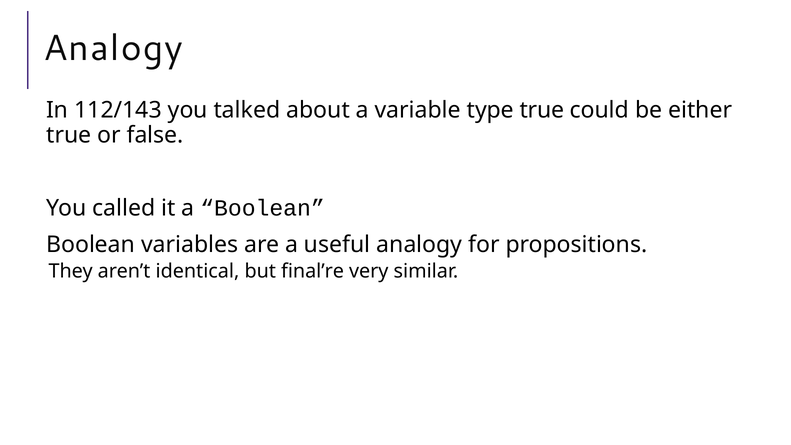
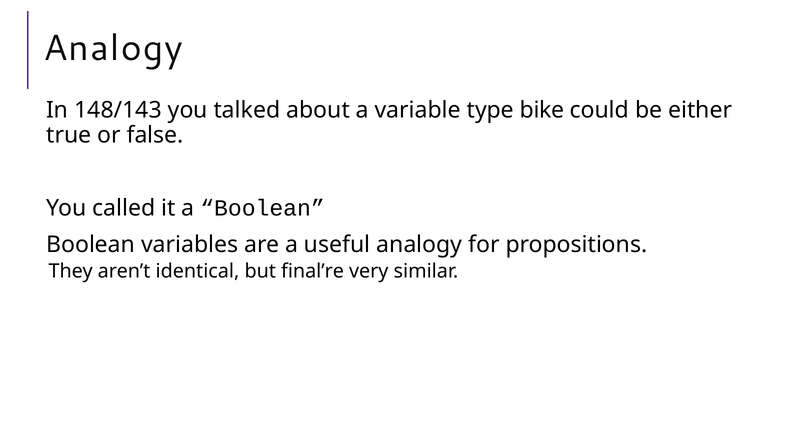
112/143: 112/143 -> 148/143
type true: true -> bike
